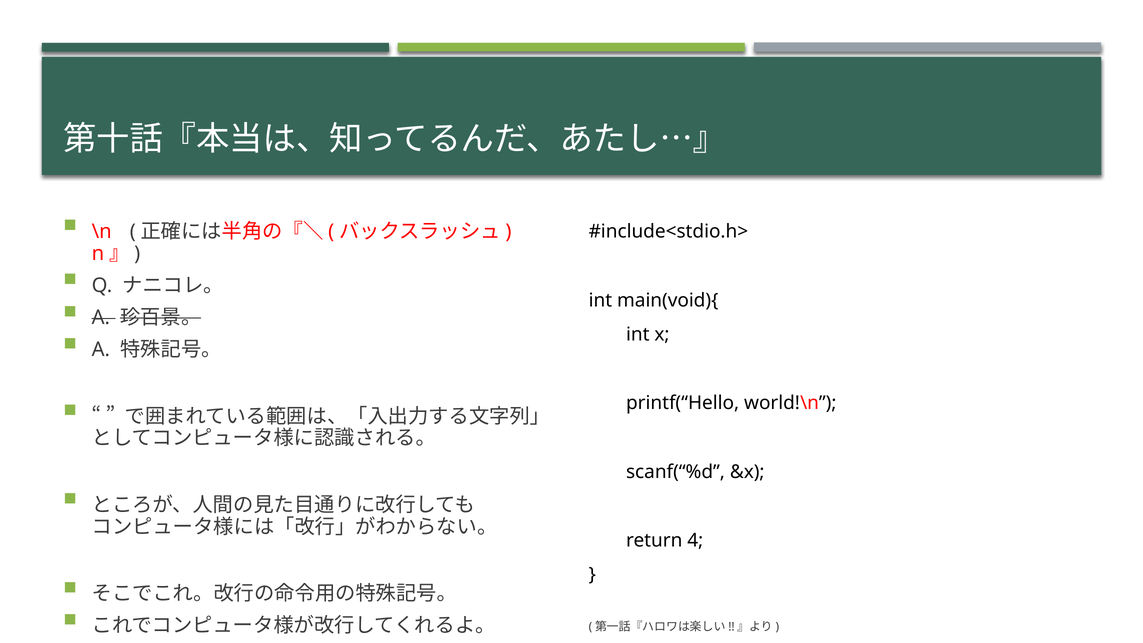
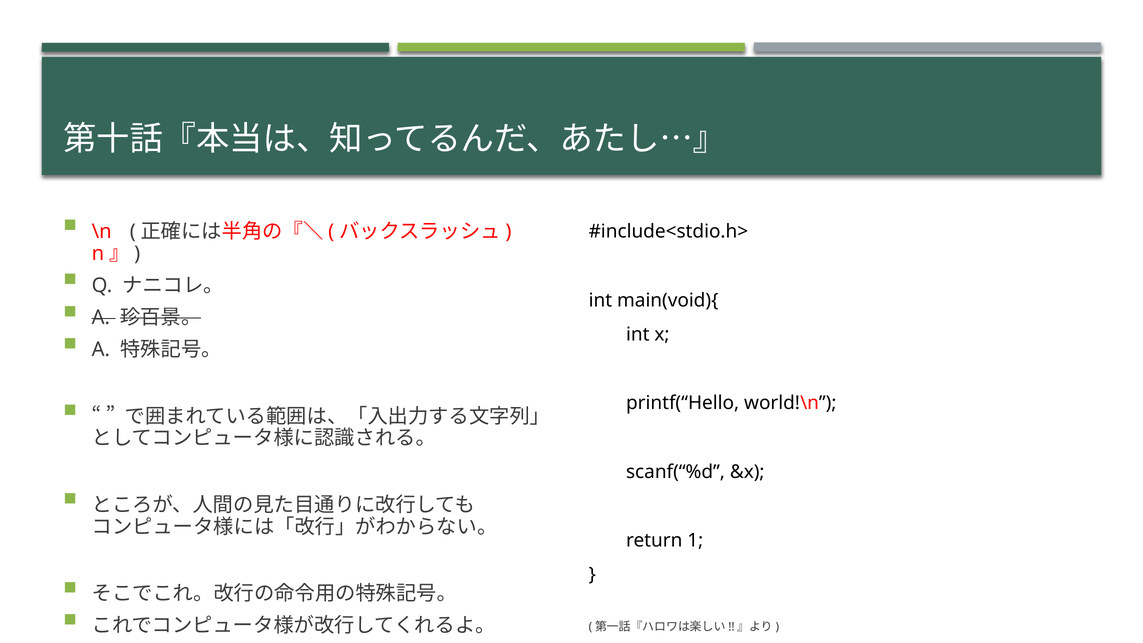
4: 4 -> 1
